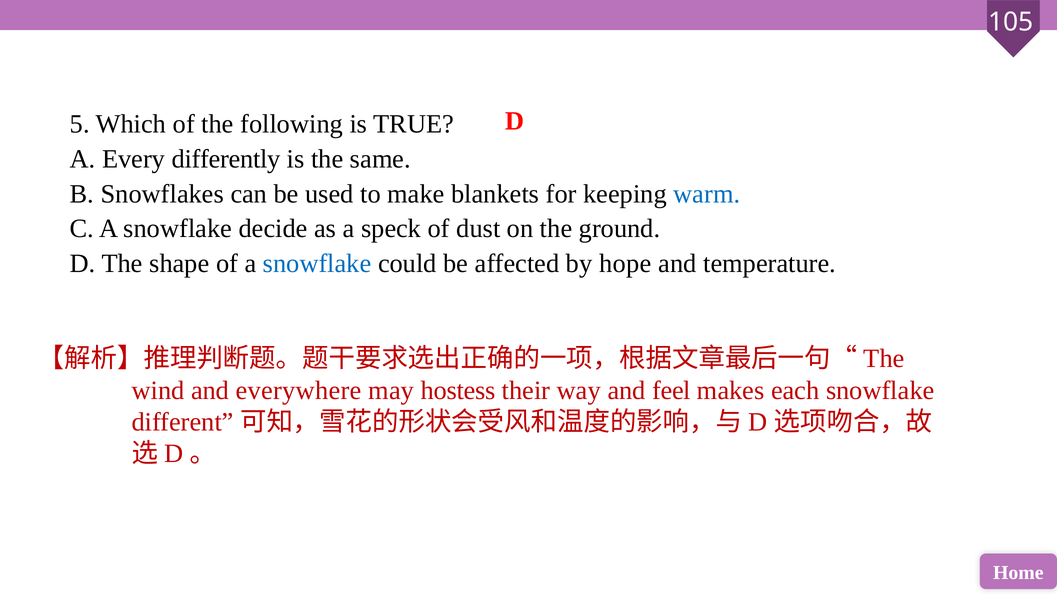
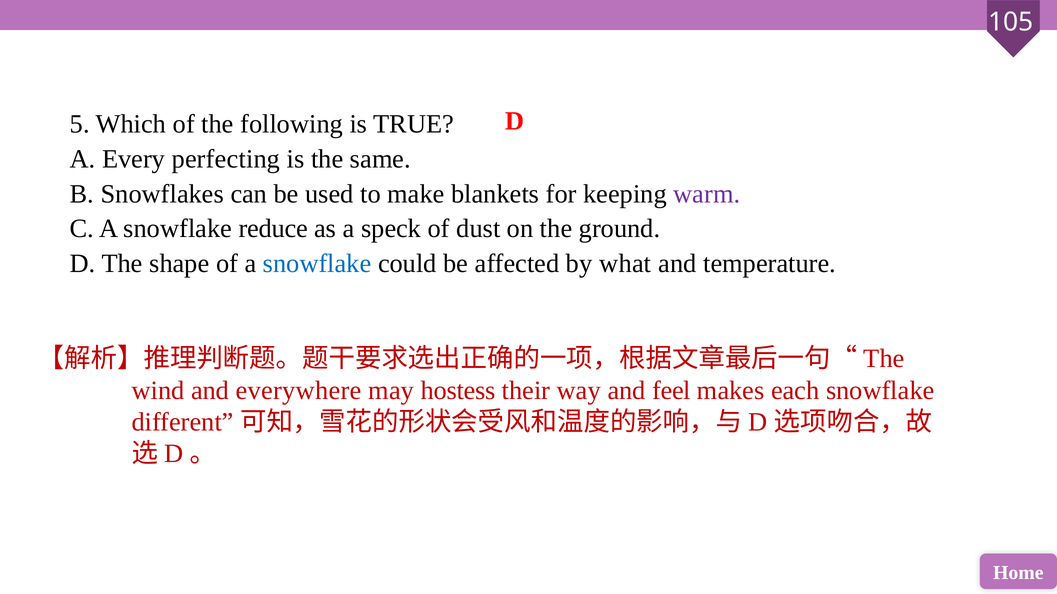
differently: differently -> perfecting
warm colour: blue -> purple
decide: decide -> reduce
hope: hope -> what
